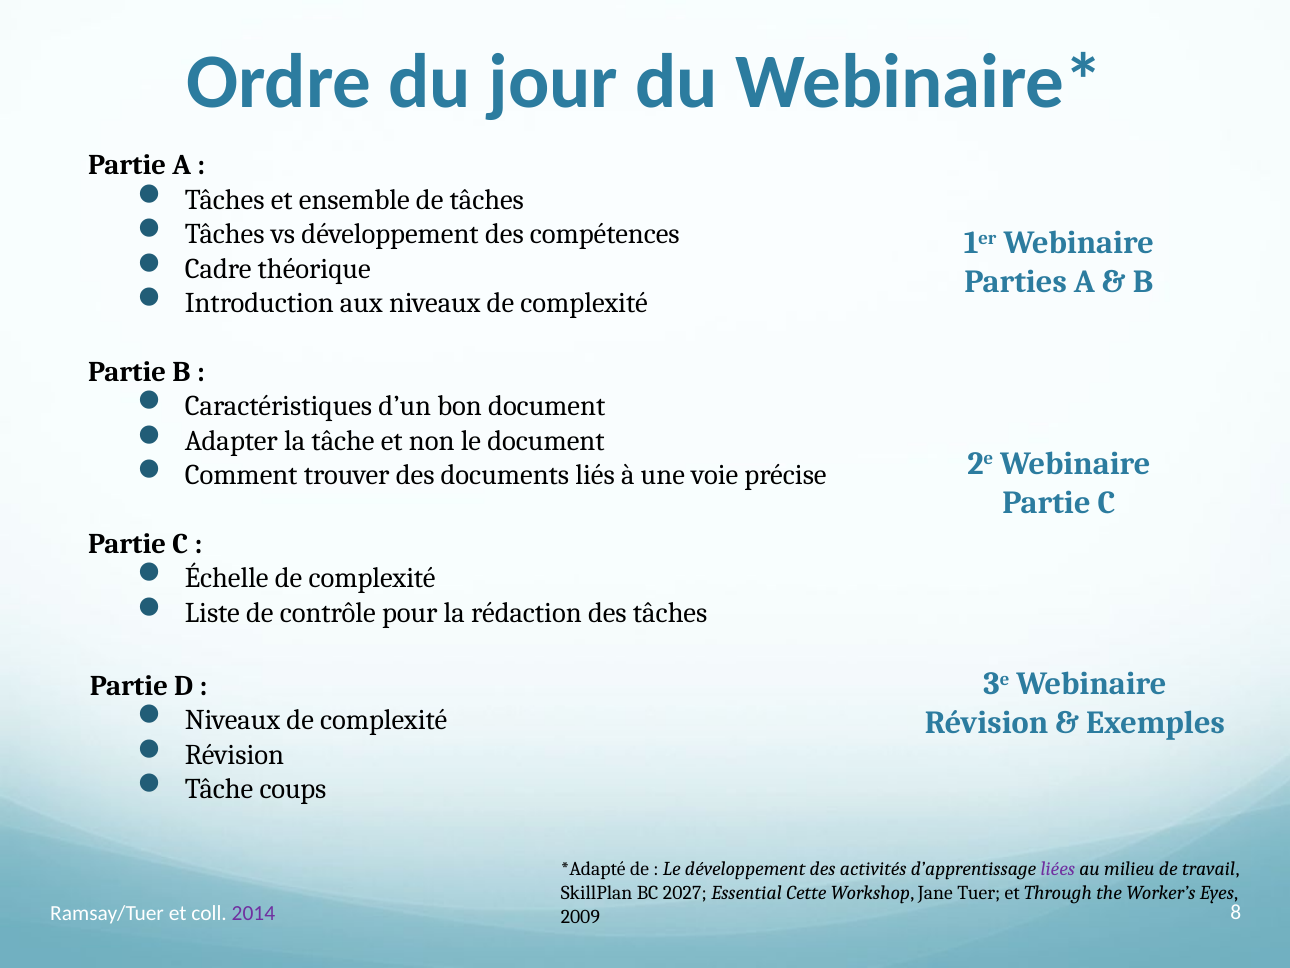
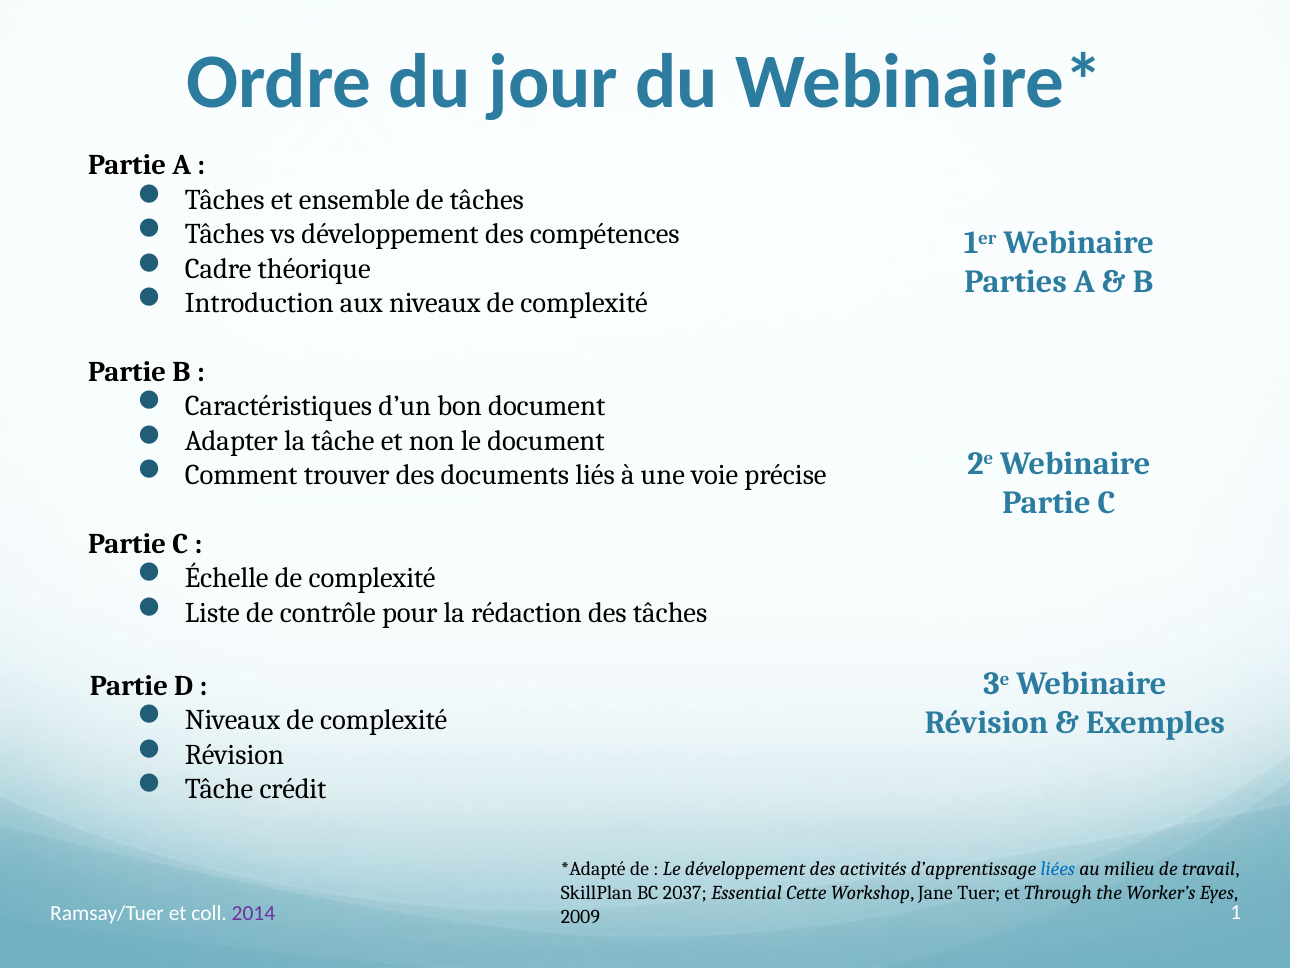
coups: coups -> crédit
liées colour: purple -> blue
2027: 2027 -> 2037
8: 8 -> 1
